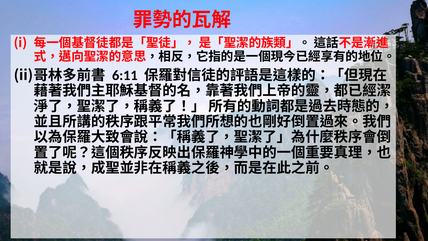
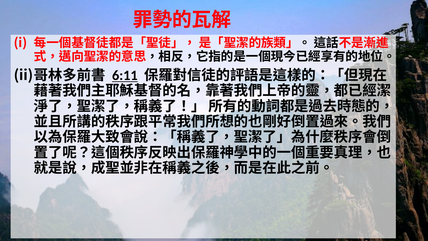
6:11 underline: none -> present
